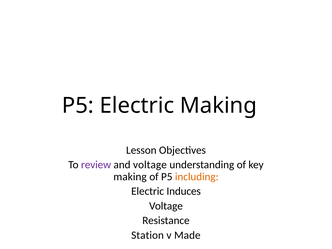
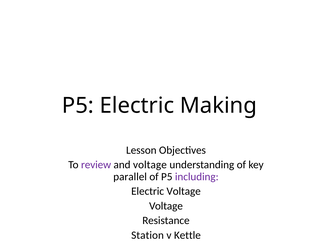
making at (130, 177): making -> parallel
including colour: orange -> purple
Electric Induces: Induces -> Voltage
Made: Made -> Kettle
